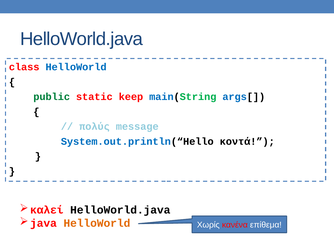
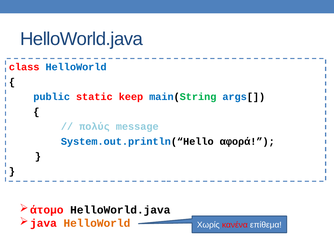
public colour: green -> blue
κοντά: κοντά -> αφορά
καλεί: καλεί -> άτομο
